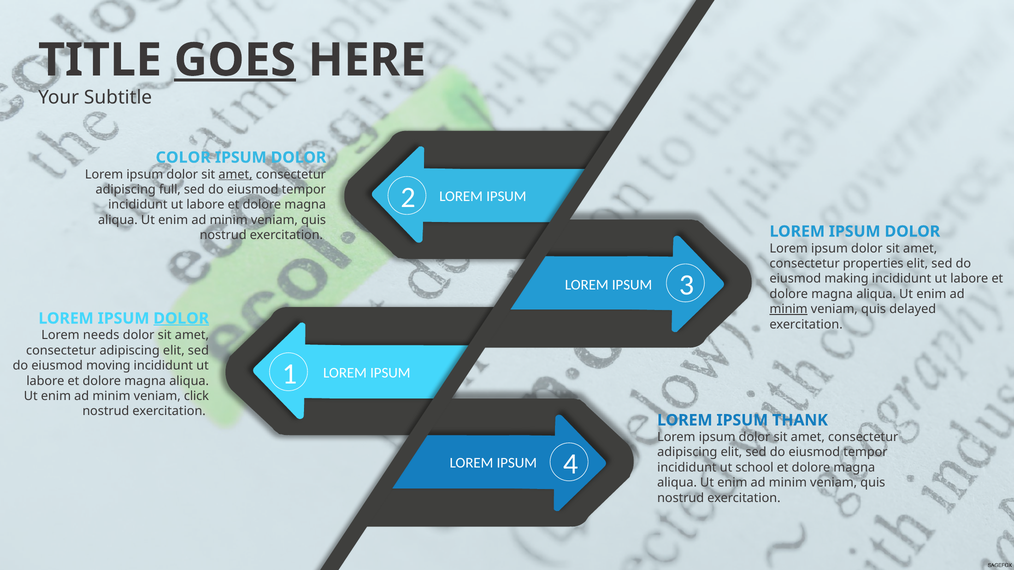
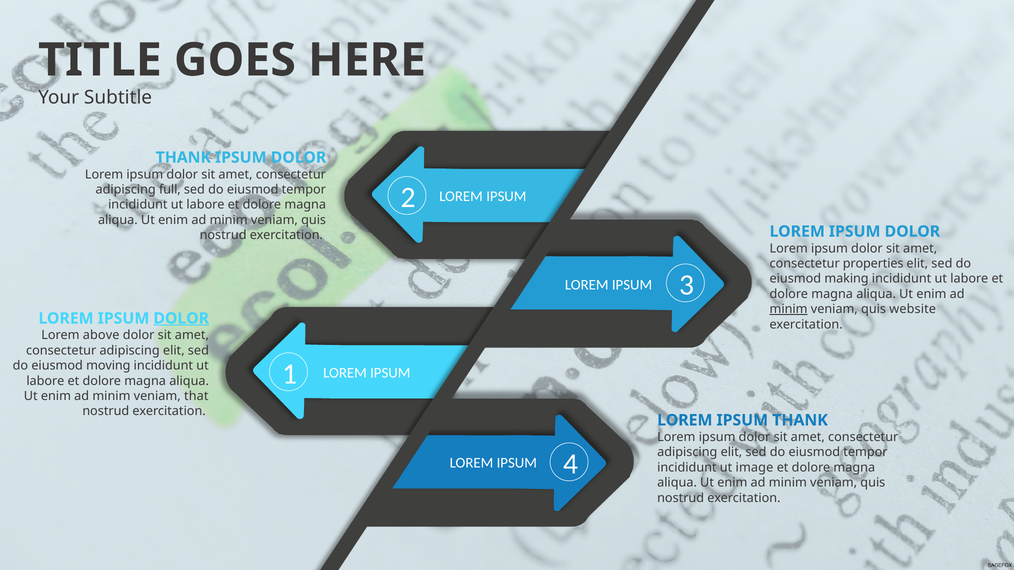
GOES underline: present -> none
COLOR at (183, 158): COLOR -> THANK
amet at (236, 174) underline: present -> none
delayed: delayed -> website
needs: needs -> above
click: click -> that
school: school -> image
